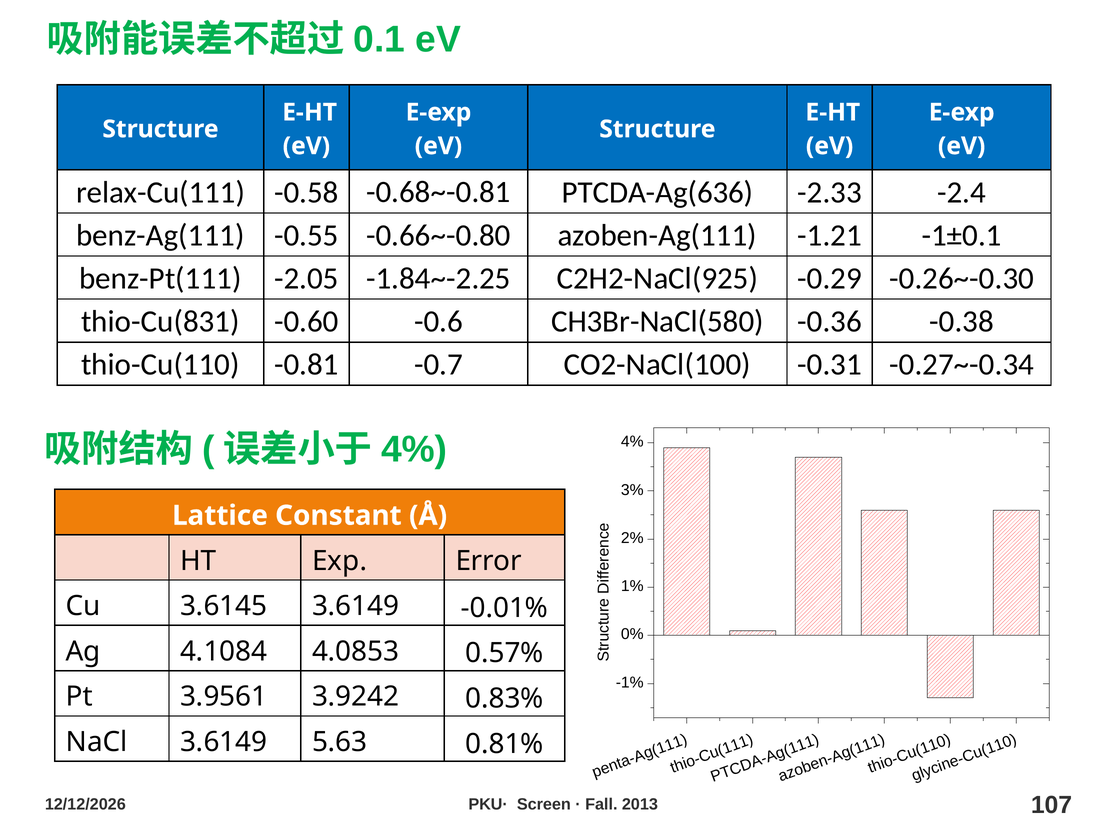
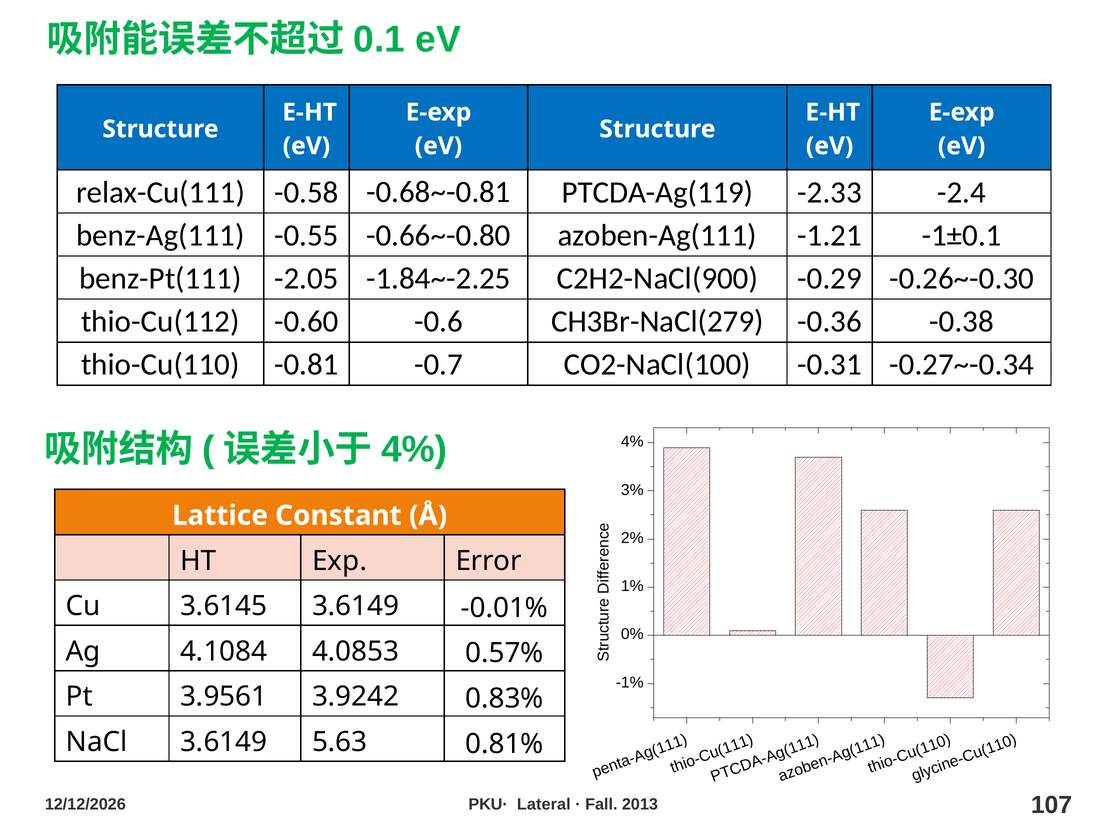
PTCDA-Ag(636: PTCDA-Ag(636 -> PTCDA-Ag(119
C2H2-NaCl(925: C2H2-NaCl(925 -> C2H2-NaCl(900
thio-Cu(831: thio-Cu(831 -> thio-Cu(112
CH3Br-NaCl(580: CH3Br-NaCl(580 -> CH3Br-NaCl(279
Screen: Screen -> Lateral
